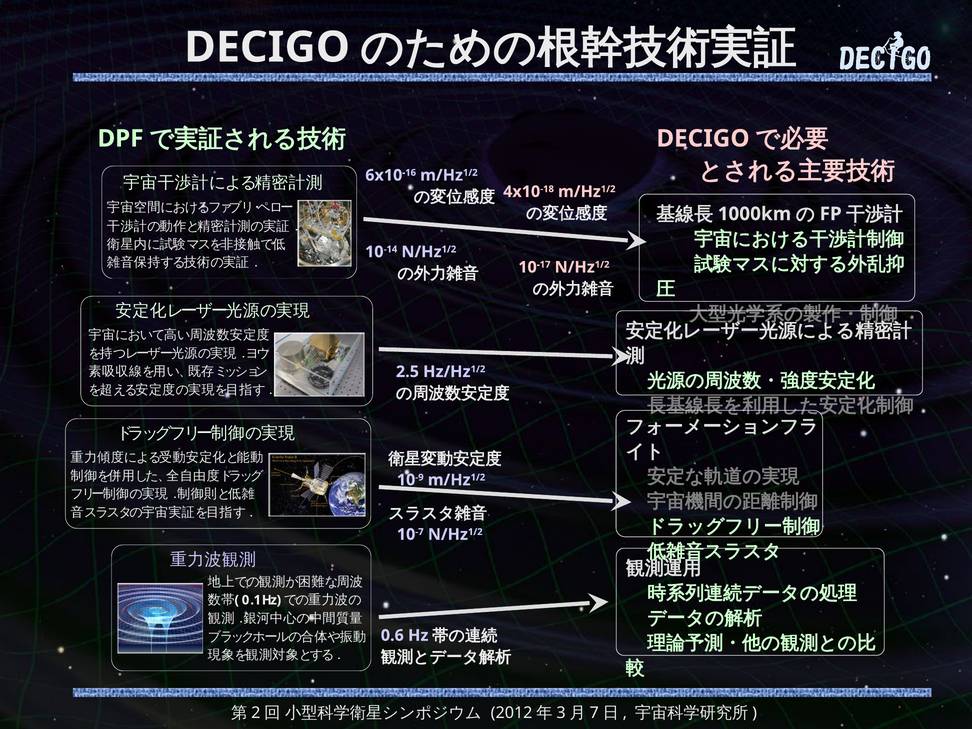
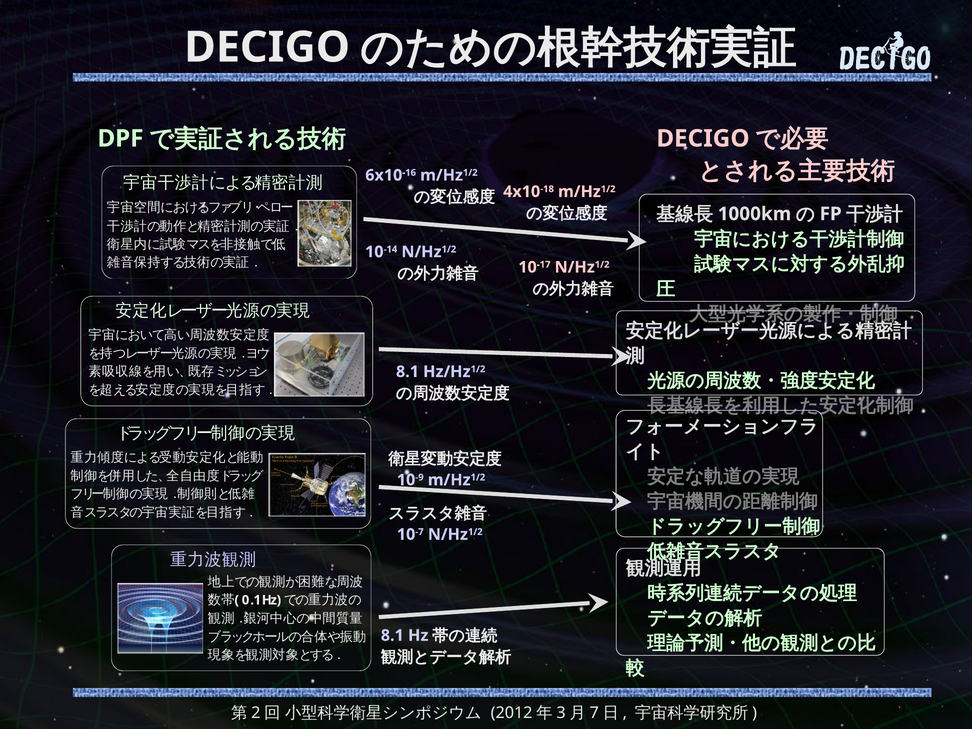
2.5 at (407, 372): 2.5 -> 8.1
0.6 at (392, 635): 0.6 -> 8.1
